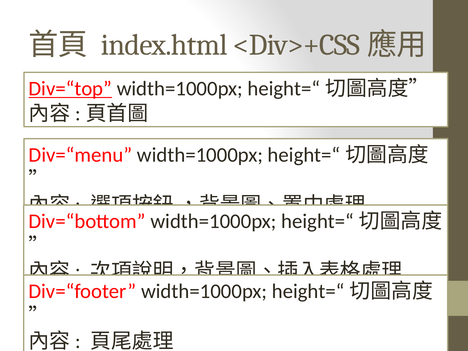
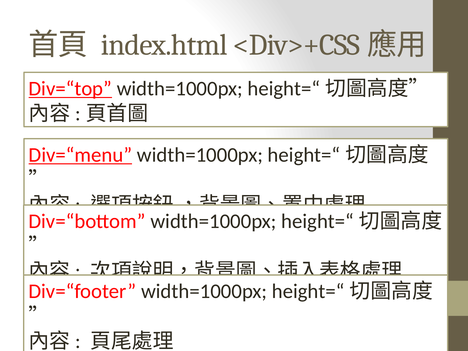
Div=“menu underline: none -> present
